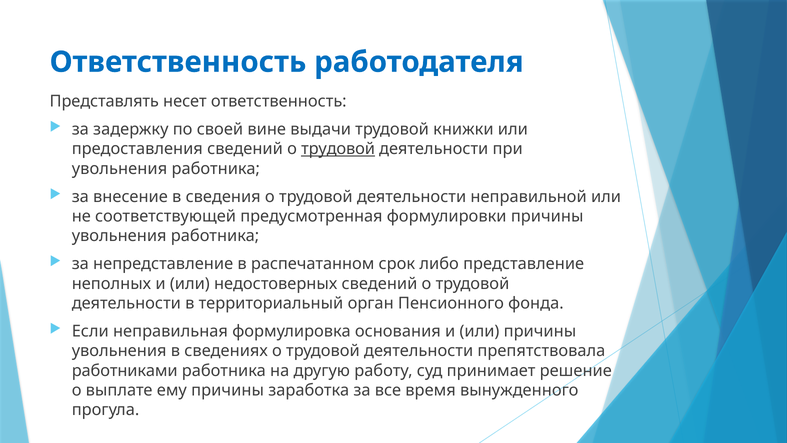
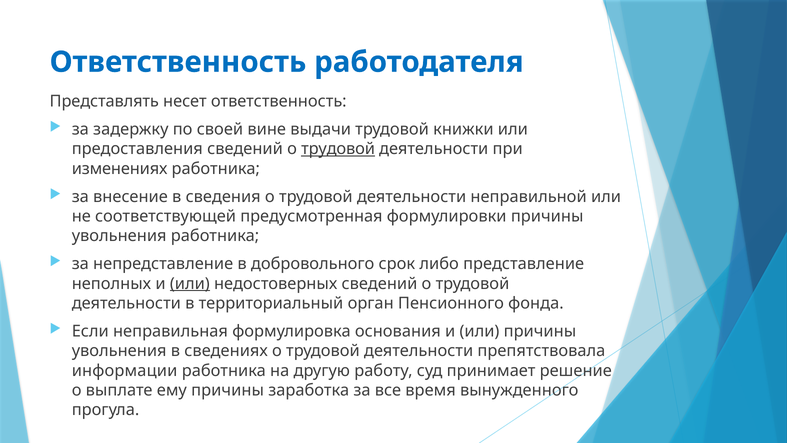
увольнения at (119, 169): увольнения -> изменениях
распечатанном: распечатанном -> добровольного
или at (190, 283) underline: none -> present
работниками: работниками -> информации
